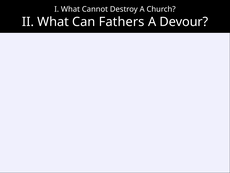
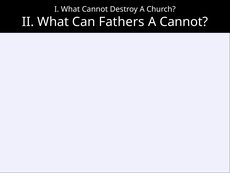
A Devour: Devour -> Cannot
